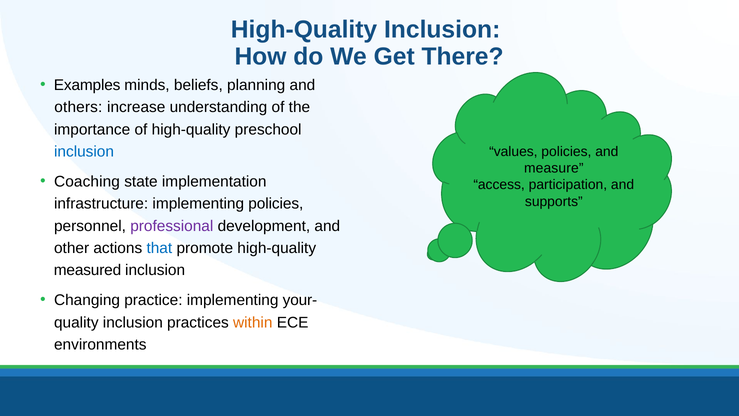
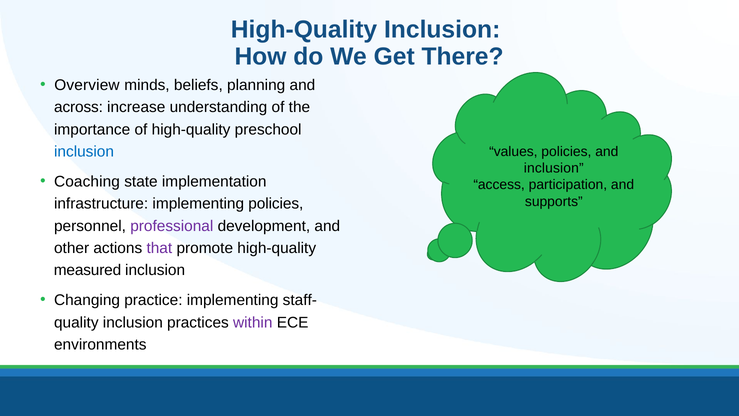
Examples: Examples -> Overview
others: others -> across
measure at (554, 168): measure -> inclusion
that colour: blue -> purple
your-: your- -> staff-
within colour: orange -> purple
